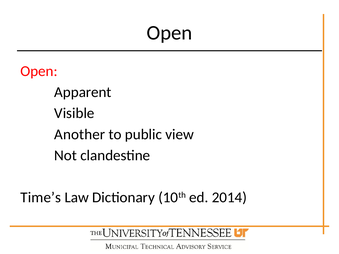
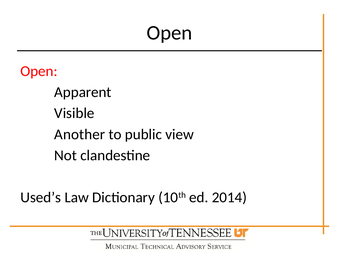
Time’s: Time’s -> Used’s
